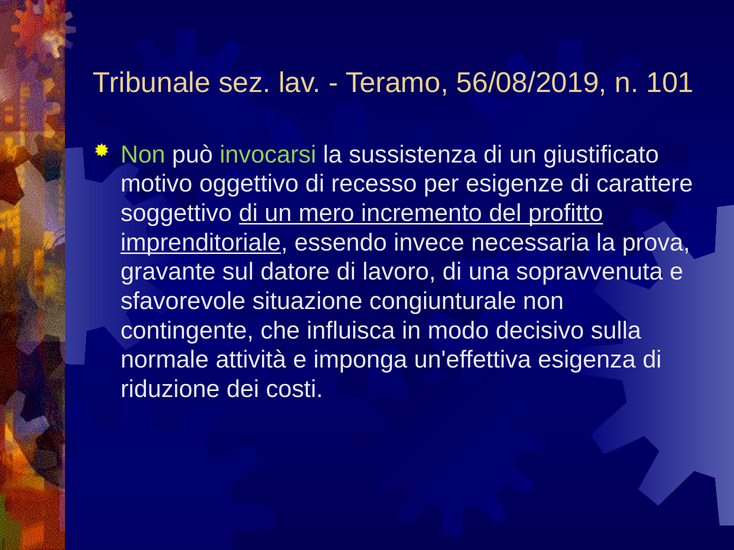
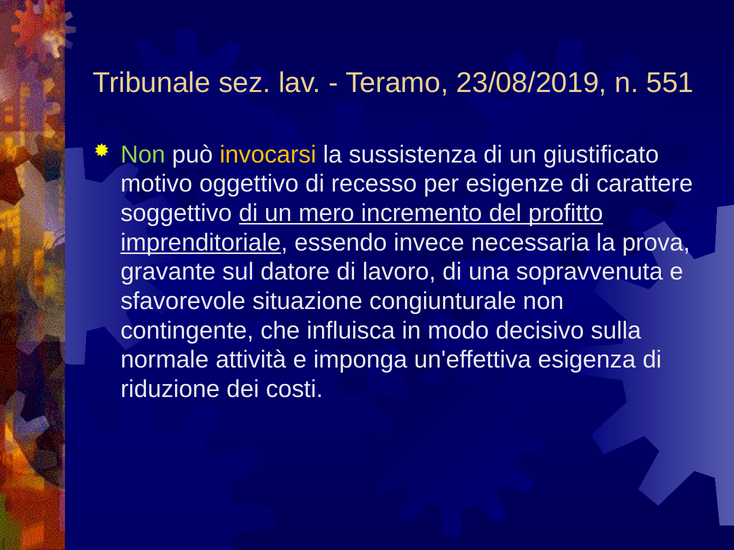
56/08/2019: 56/08/2019 -> 23/08/2019
101: 101 -> 551
invocarsi colour: light green -> yellow
